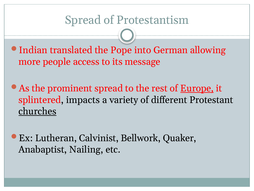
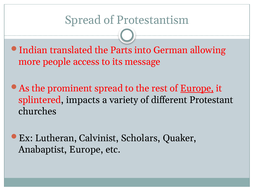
Pope: Pope -> Parts
churches underline: present -> none
Bellwork: Bellwork -> Scholars
Anabaptist Nailing: Nailing -> Europe
